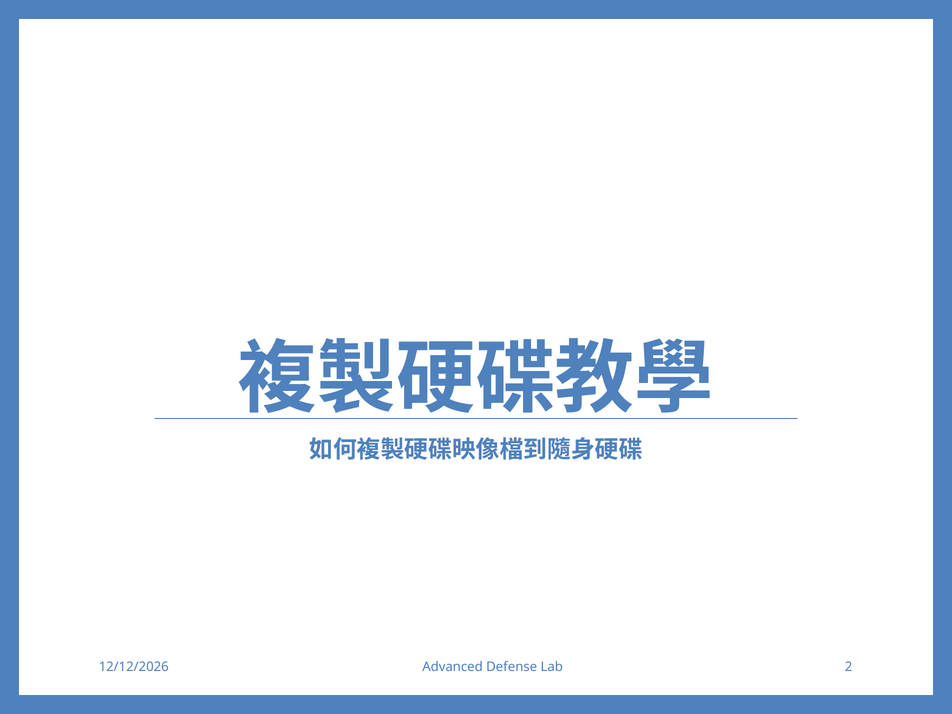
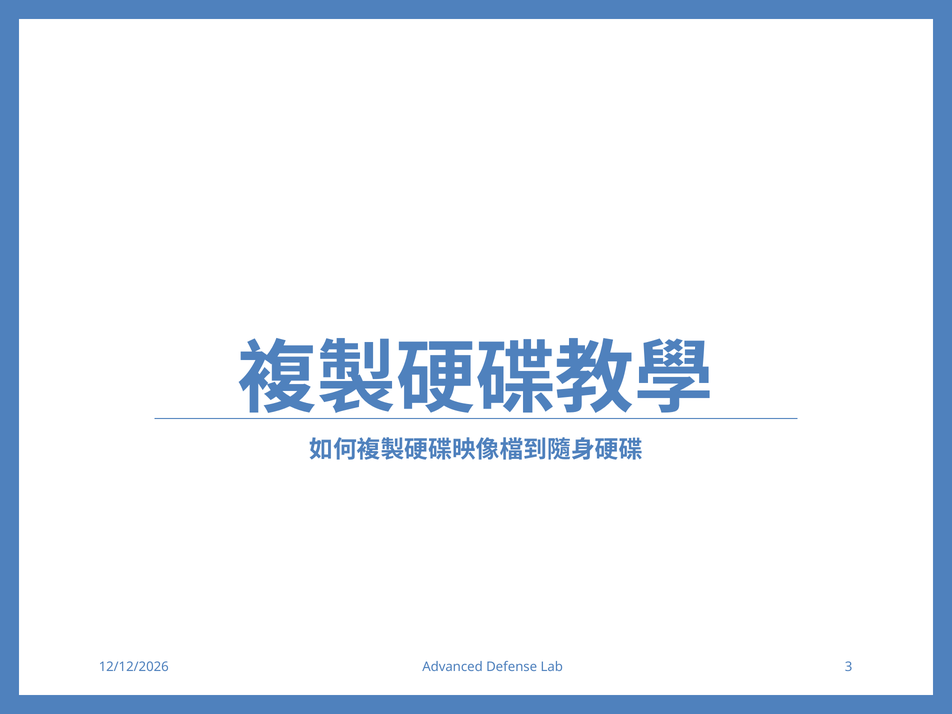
2: 2 -> 3
